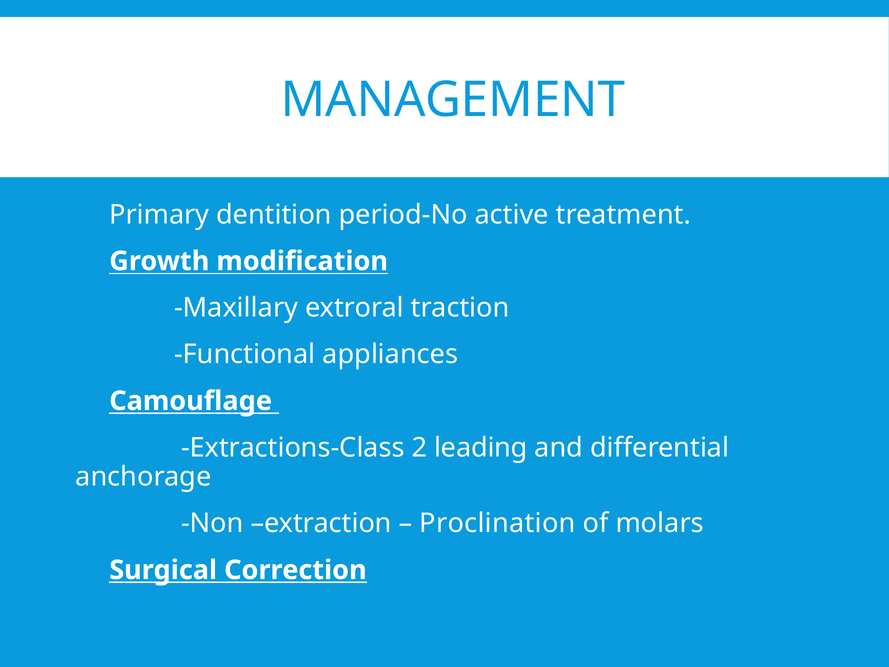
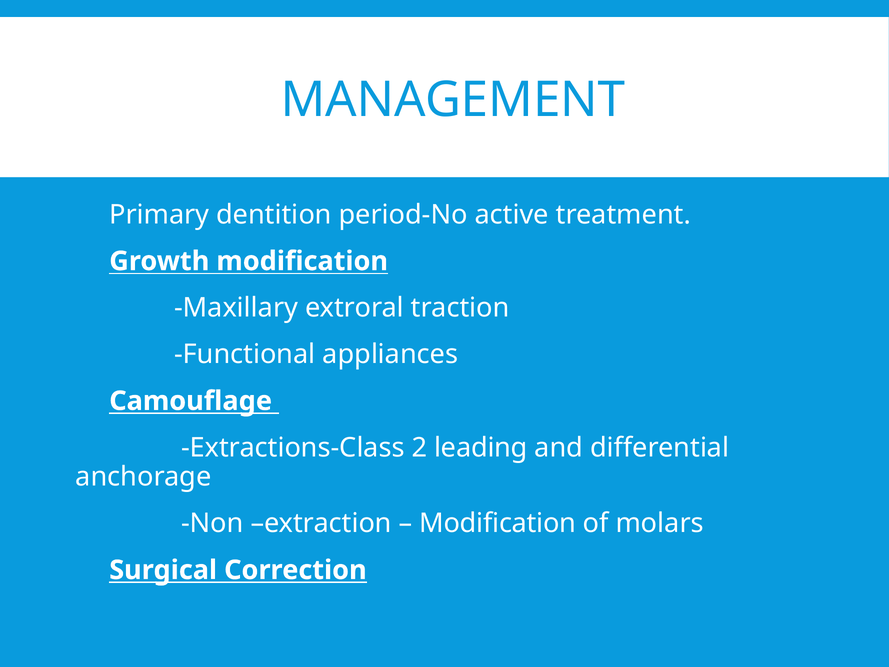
Proclination at (497, 523): Proclination -> Modification
